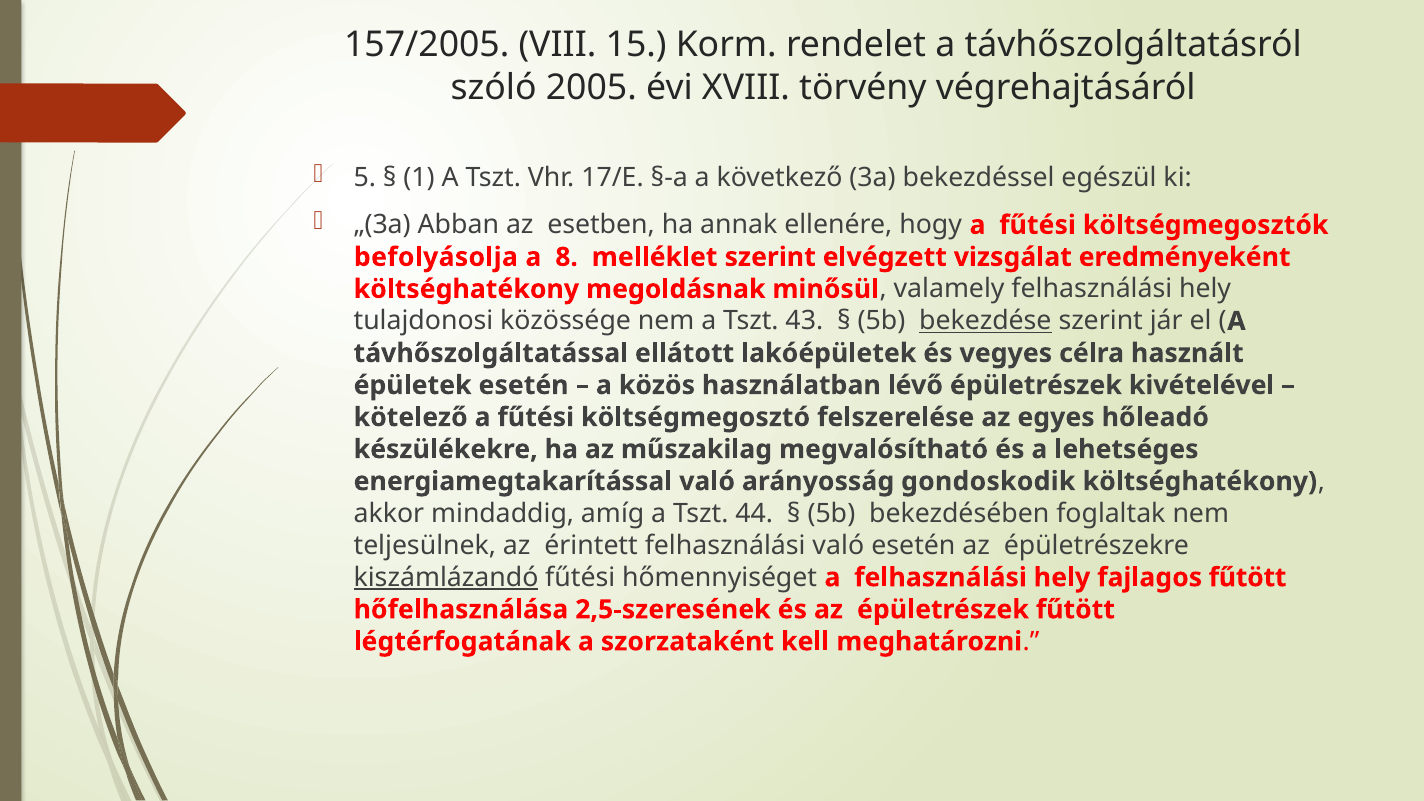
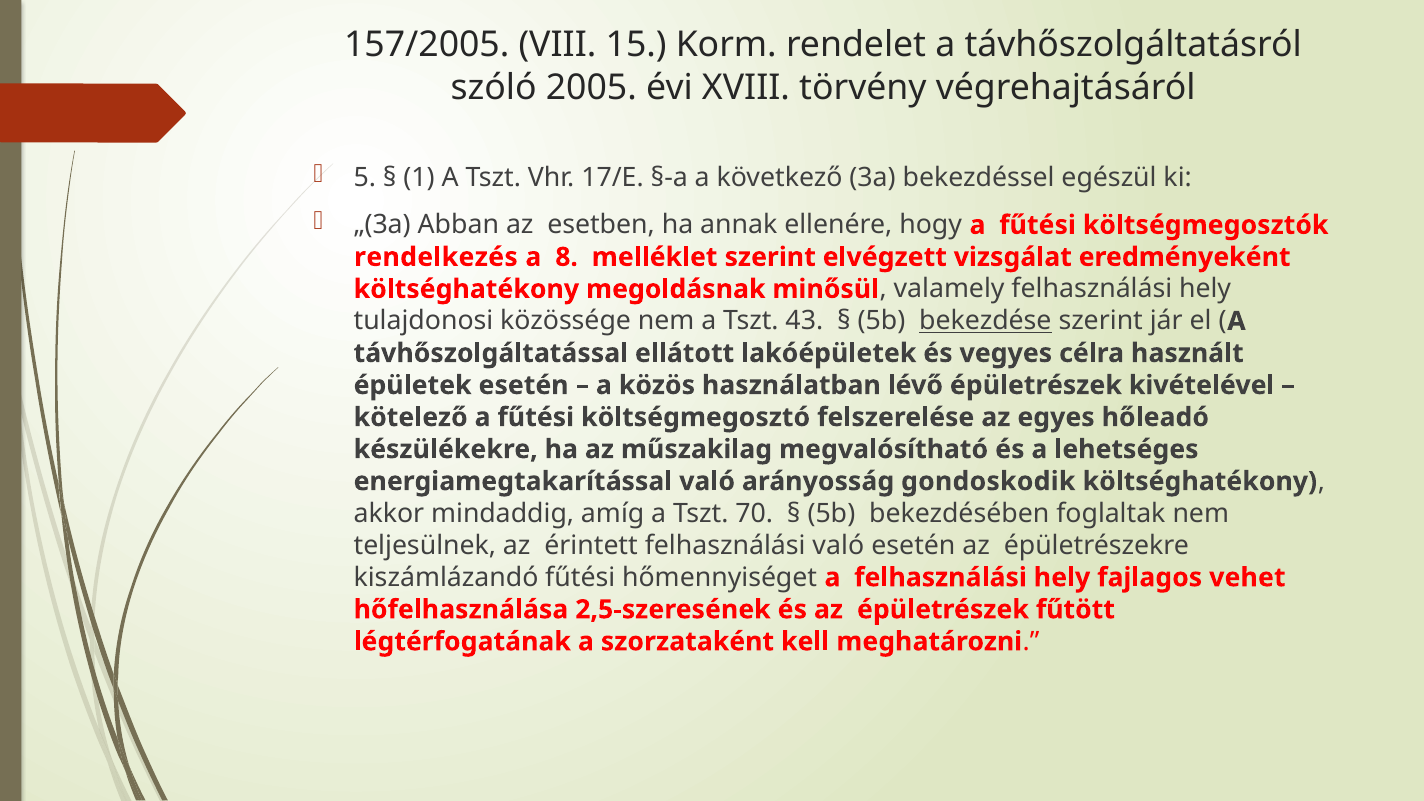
befolyásolja: befolyásolja -> rendelkezés
44: 44 -> 70
kiszámlázandó underline: present -> none
fajlagos fűtött: fűtött -> vehet
